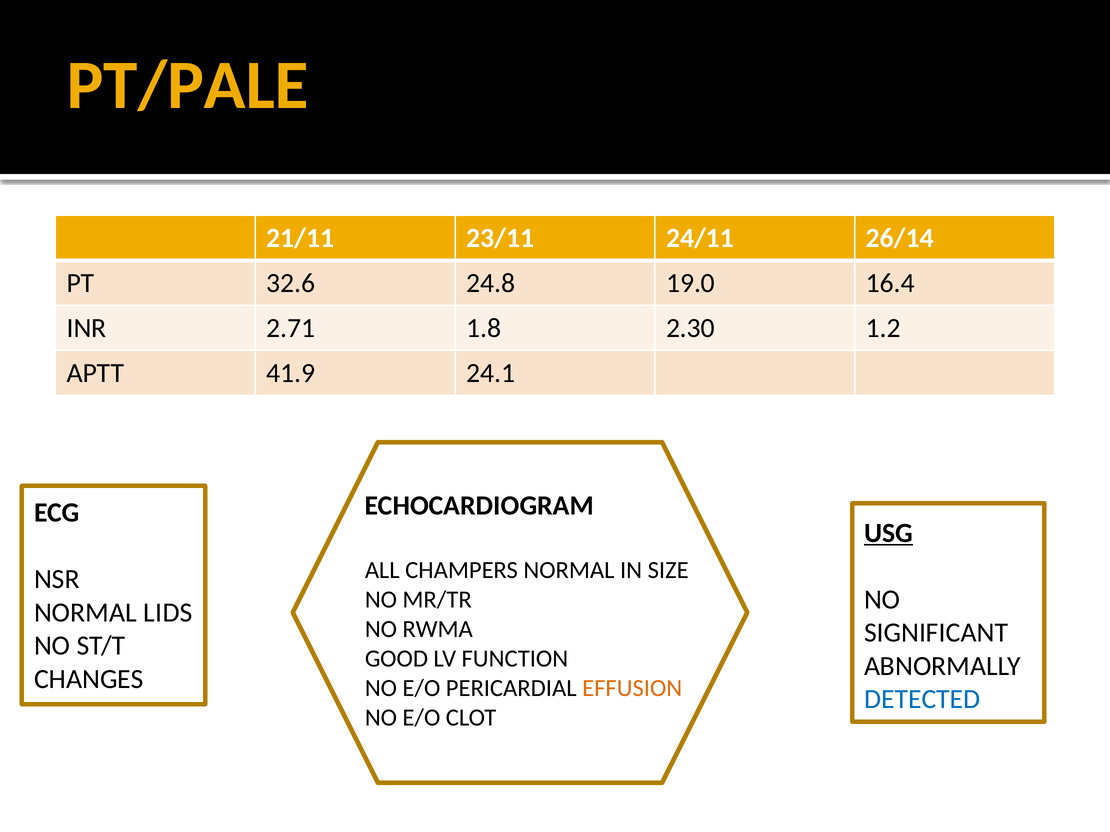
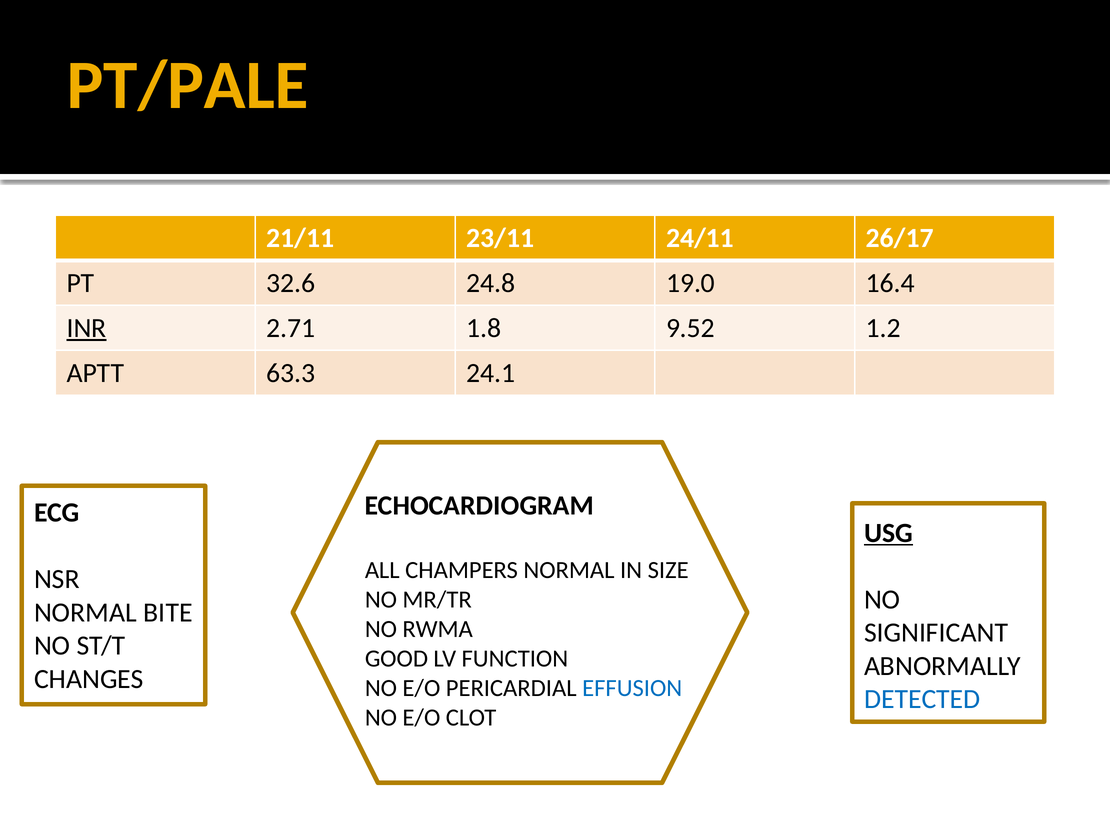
26/14: 26/14 -> 26/17
INR underline: none -> present
2.30: 2.30 -> 9.52
41.9: 41.9 -> 63.3
LIDS: LIDS -> BITE
EFFUSION colour: orange -> blue
